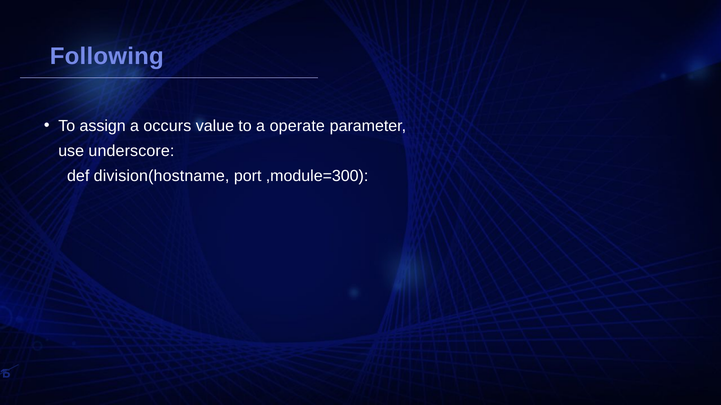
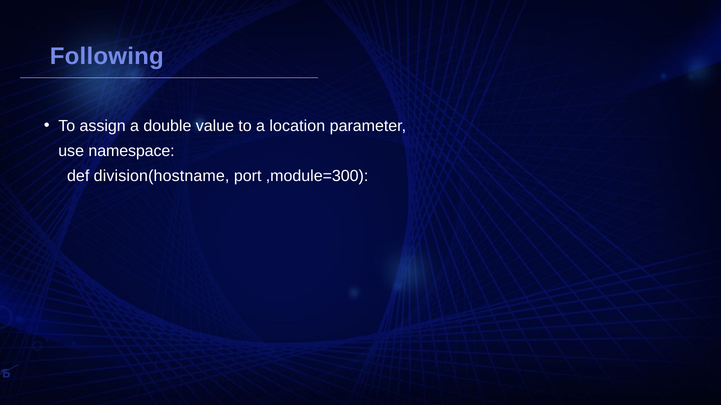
occurs: occurs -> double
operate: operate -> location
underscore: underscore -> namespace
